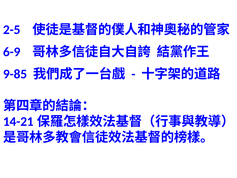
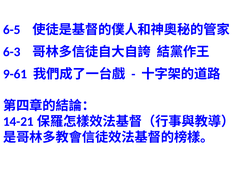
2-5: 2-5 -> 6-5
6-9: 6-9 -> 6-3
9-85: 9-85 -> 9-61
